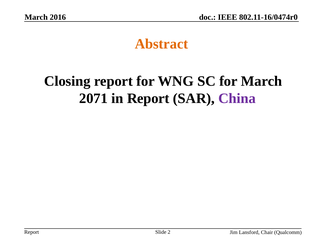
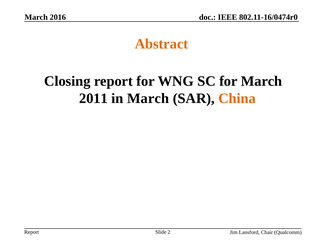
2071: 2071 -> 2011
in Report: Report -> March
China colour: purple -> orange
